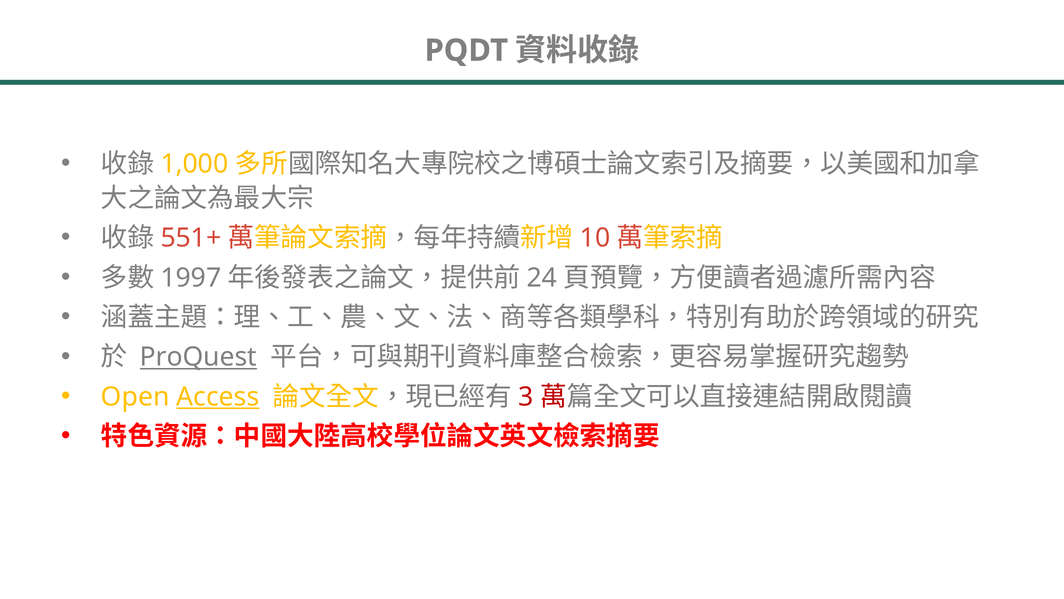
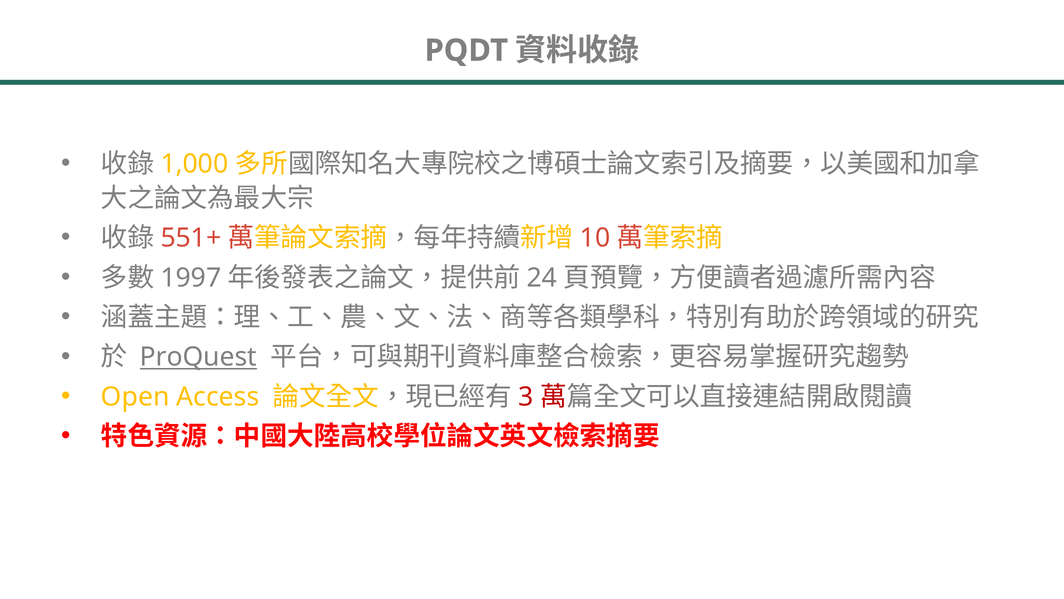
Access underline: present -> none
